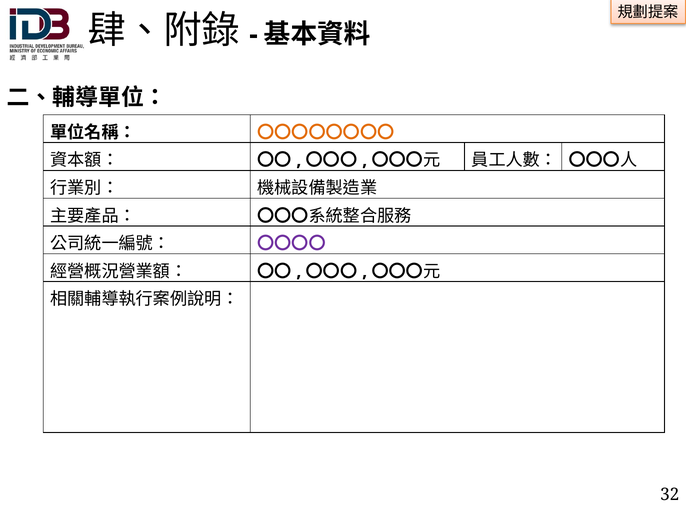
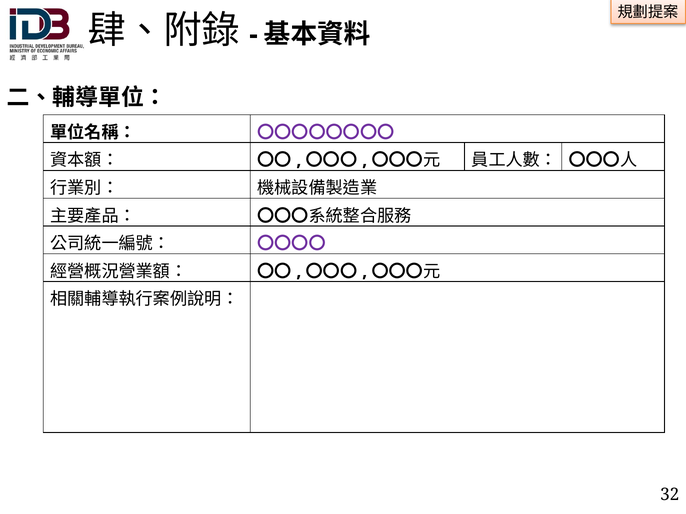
〇〇〇〇〇〇〇〇 colour: orange -> purple
